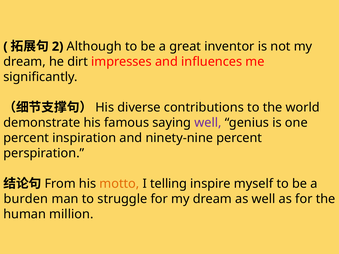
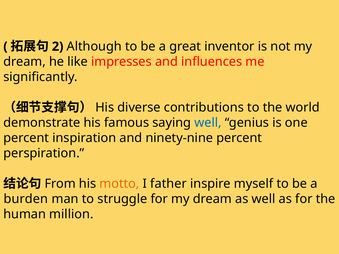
dirt: dirt -> like
well at (208, 123) colour: purple -> blue
telling: telling -> father
